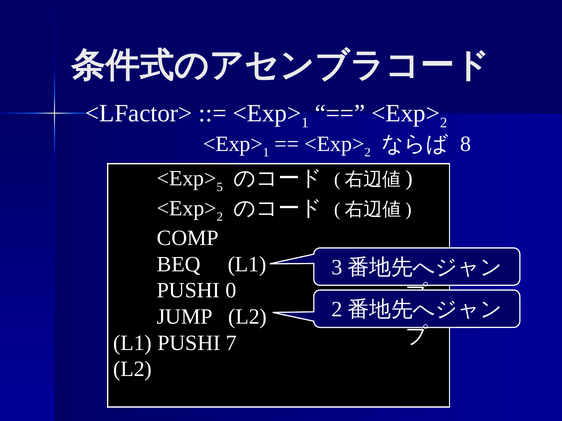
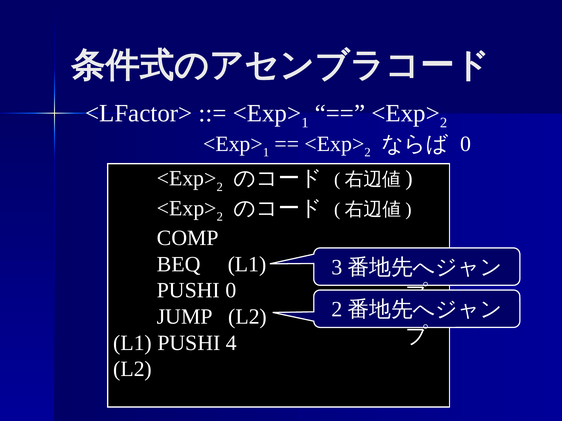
8 at (466, 144): 8 -> 0
5 at (220, 187): 5 -> 2
7: 7 -> 4
